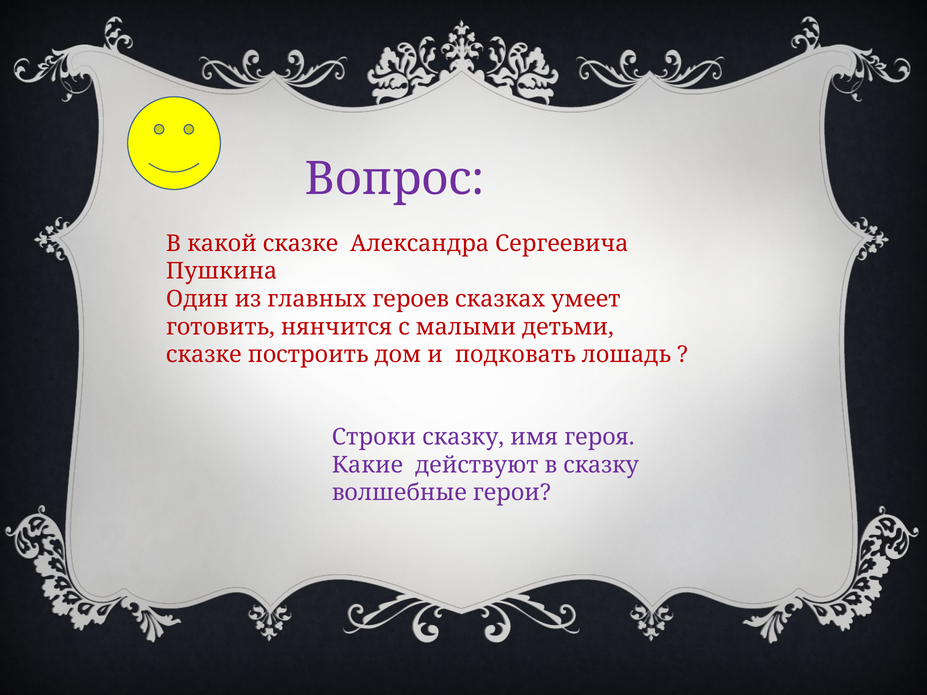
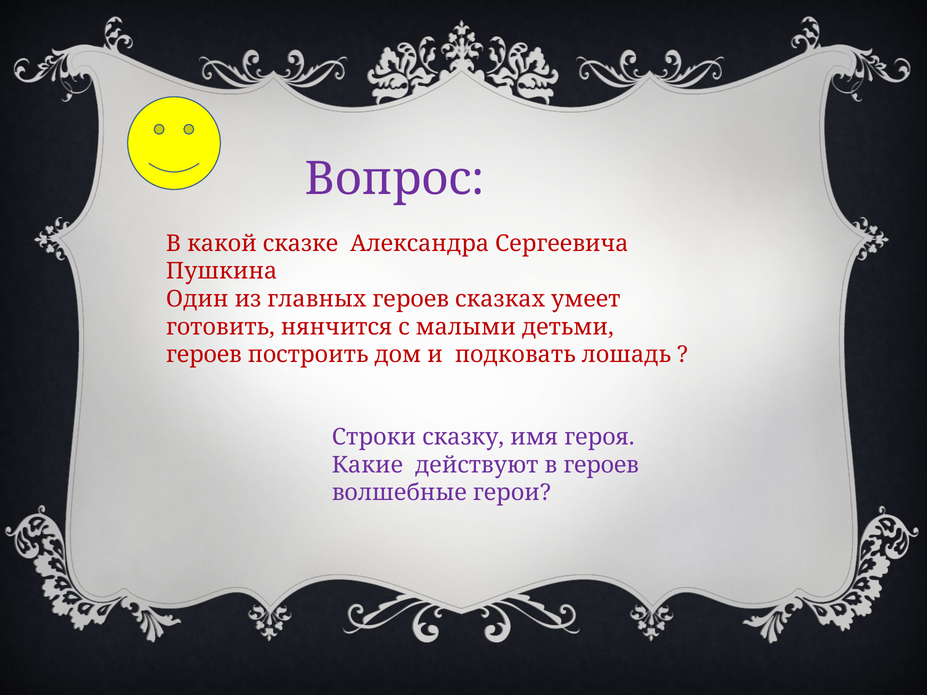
сказке at (204, 355): сказке -> героев
в сказку: сказку -> героев
